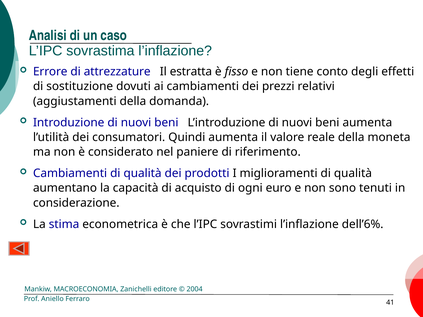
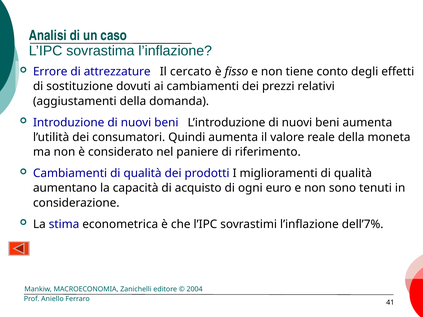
estratta: estratta -> cercato
dell’6%: dell’6% -> dell’7%
